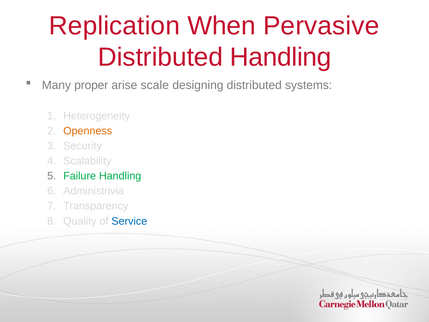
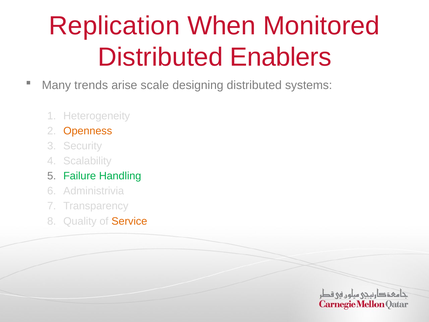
Pervasive: Pervasive -> Monitored
Distributed Handling: Handling -> Enablers
proper: proper -> trends
Service colour: blue -> orange
